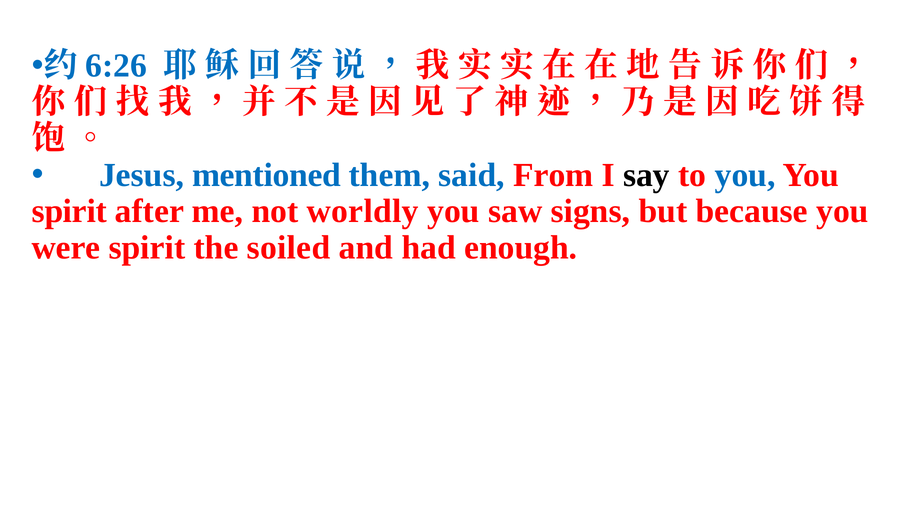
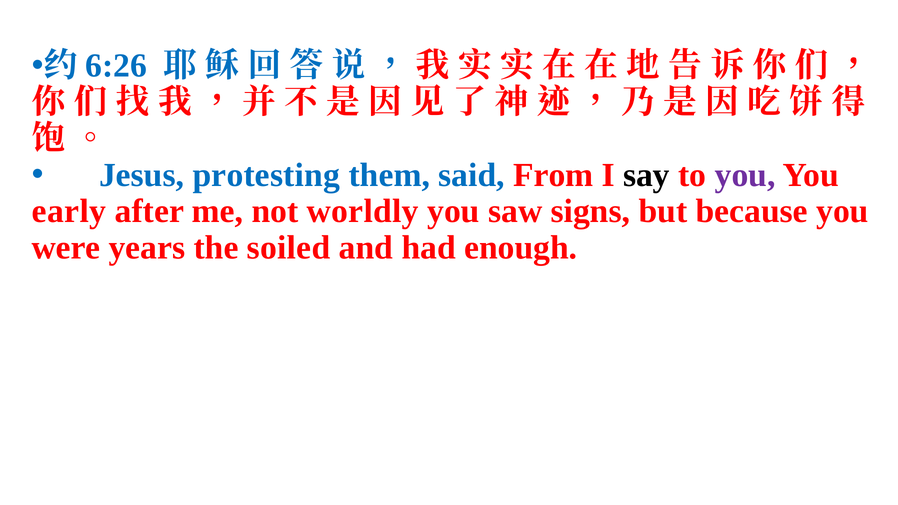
mentioned: mentioned -> protesting
you at (745, 175) colour: blue -> purple
spirit at (69, 211): spirit -> early
were spirit: spirit -> years
